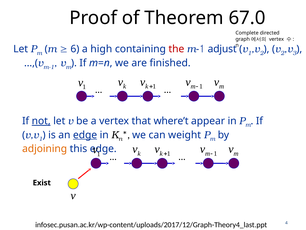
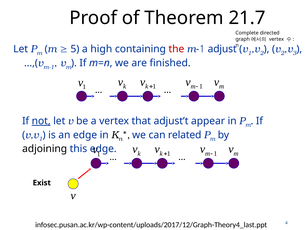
67.0: 67.0 -> 21.7
6: 6 -> 5
where’t: where’t -> adjust’t
edge at (85, 135) underline: present -> none
weight: weight -> related
adjoining colour: orange -> black
